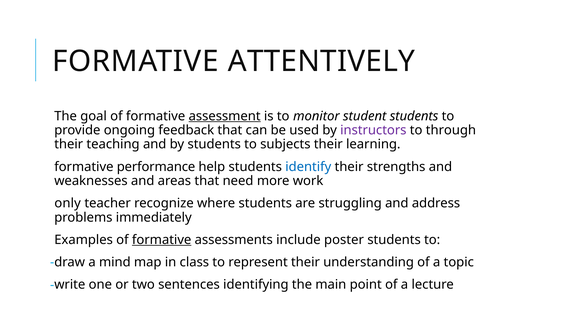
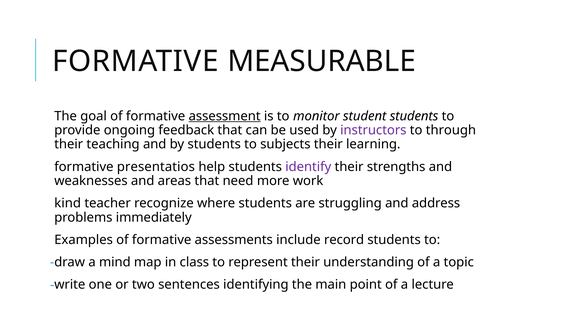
ATTENTIVELY: ATTENTIVELY -> MEASURABLE
performance: performance -> presentatios
identify colour: blue -> purple
only: only -> kind
formative at (162, 240) underline: present -> none
poster: poster -> record
